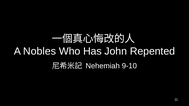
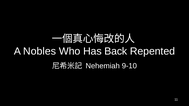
John: John -> Back
